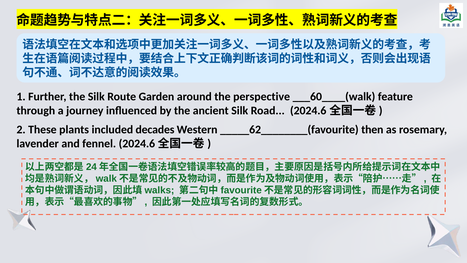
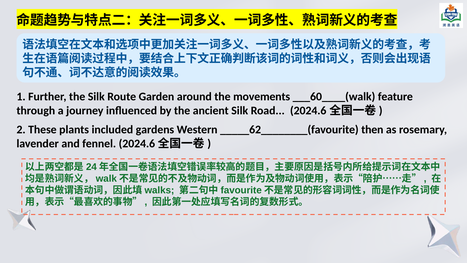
perspective: perspective -> movements
decades: decades -> gardens
